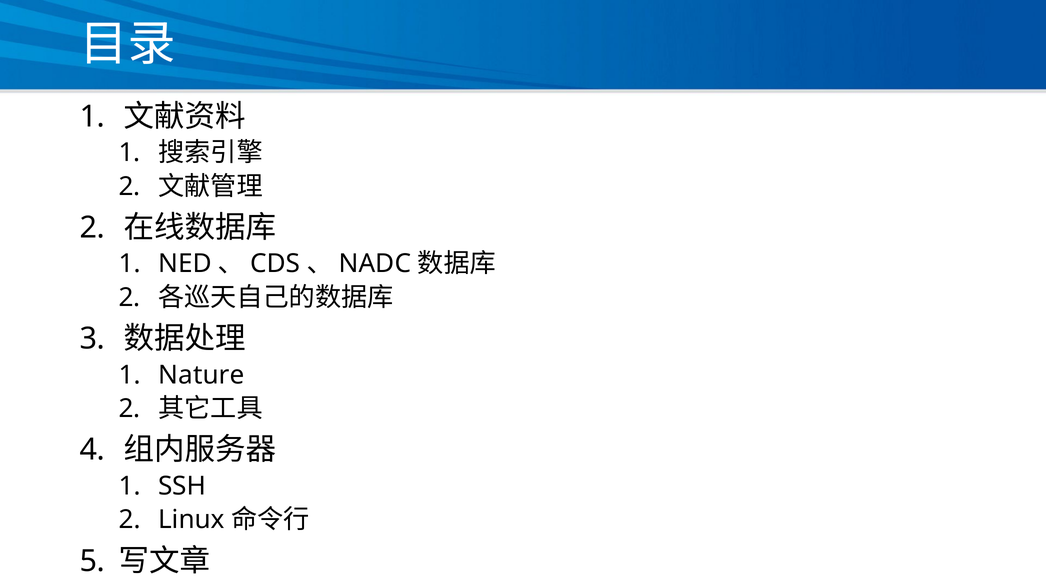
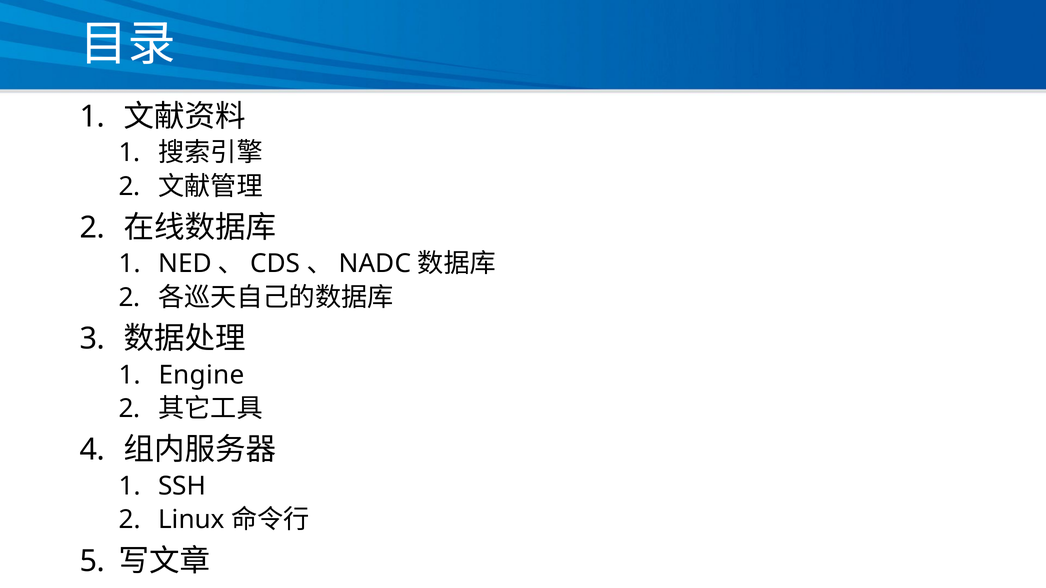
Nature: Nature -> Engine
